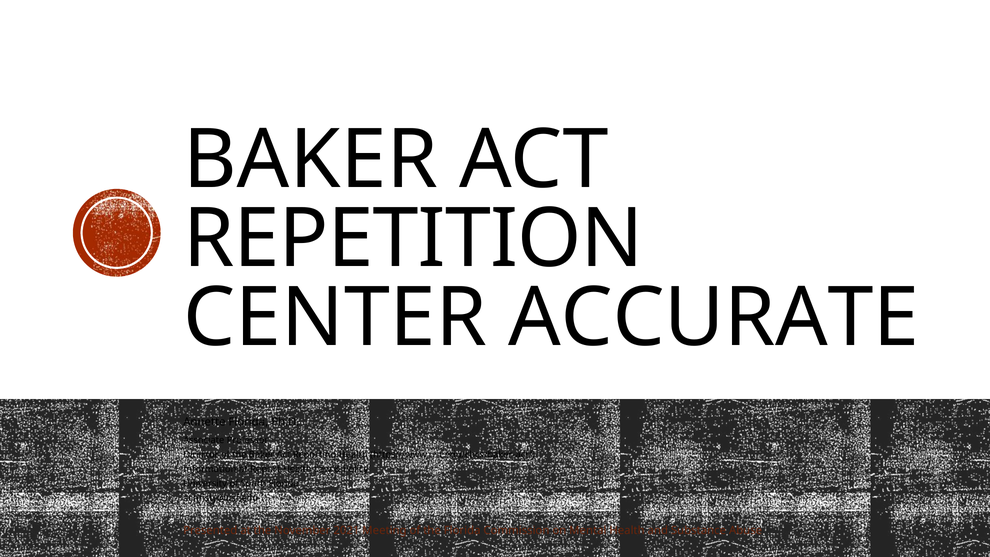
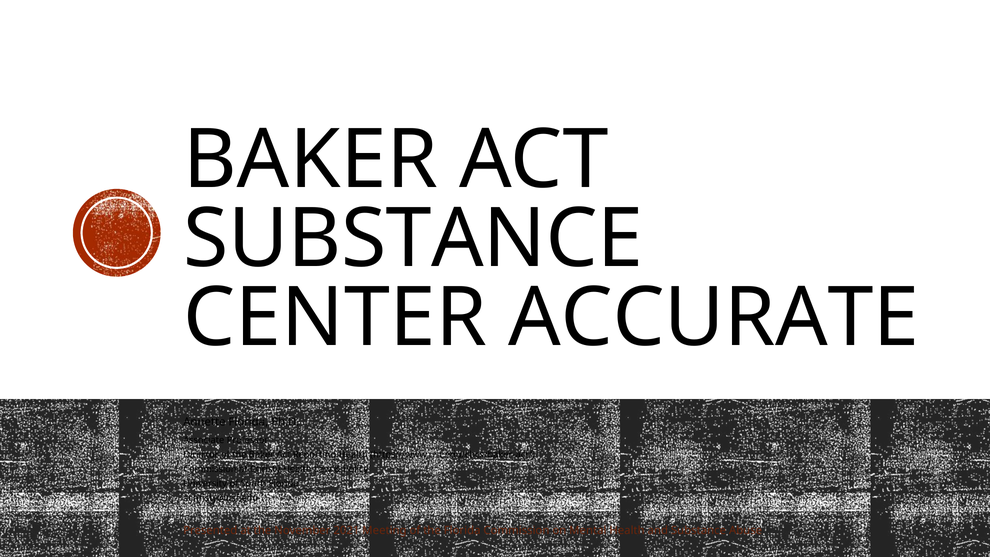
REPETITION at (413, 239): REPETITION -> SUBSTANCE
Information at (210, 469): Information -> Commission
Report: Report -> Christy
